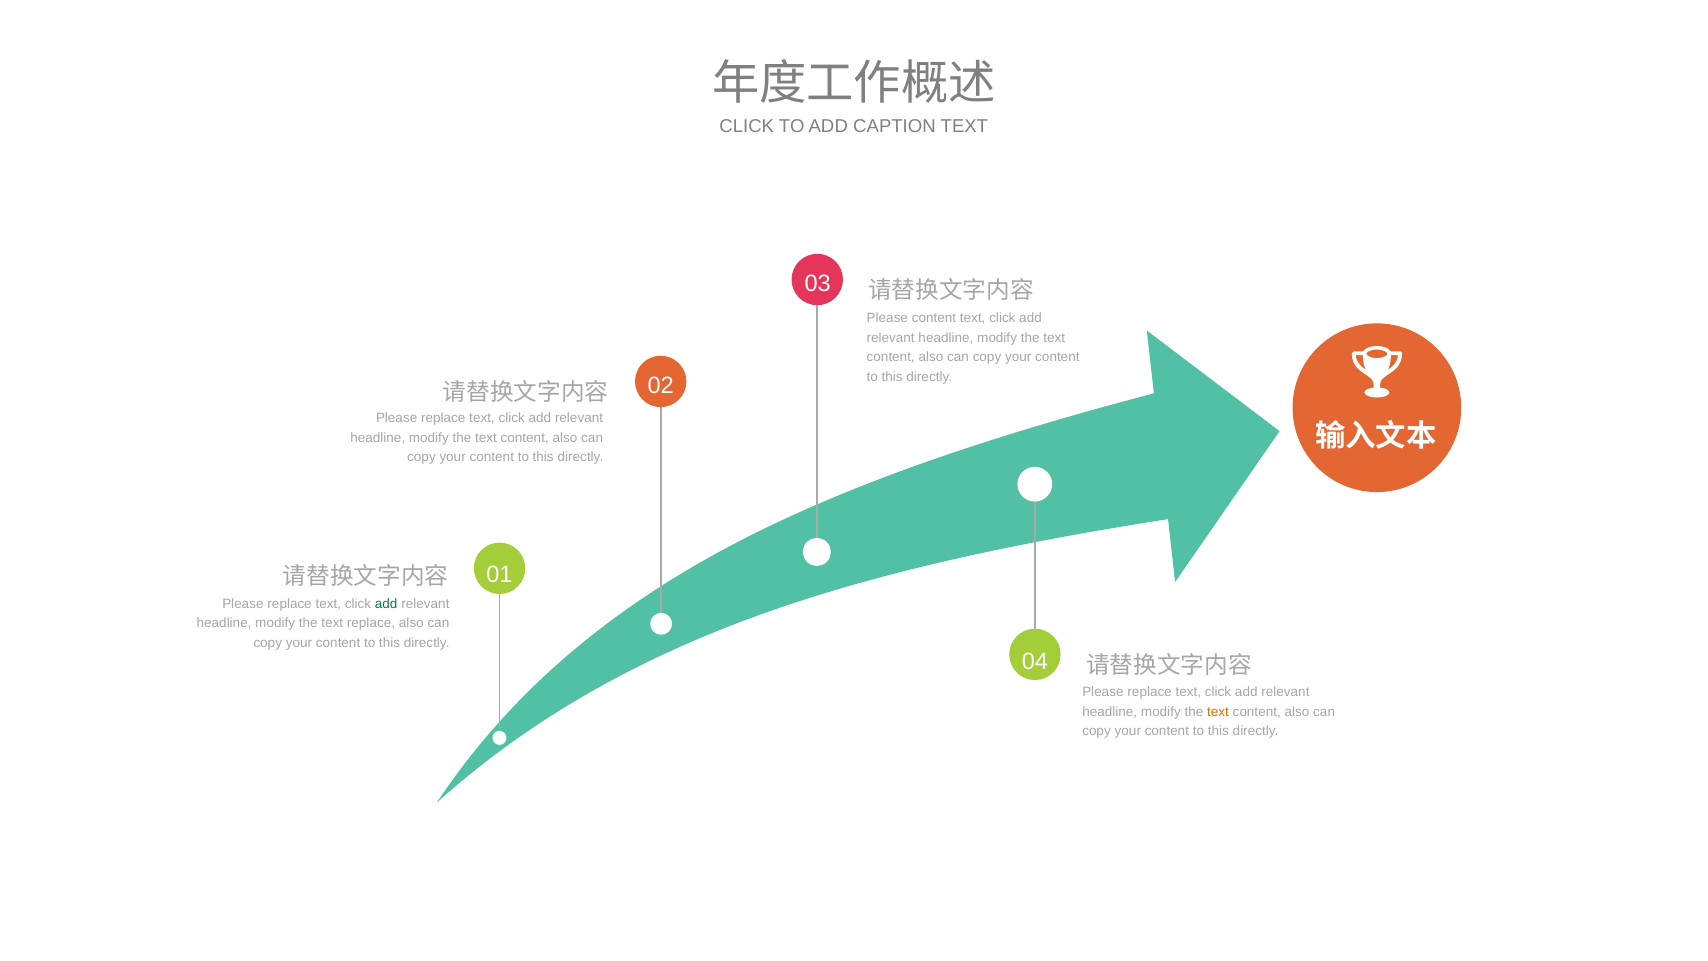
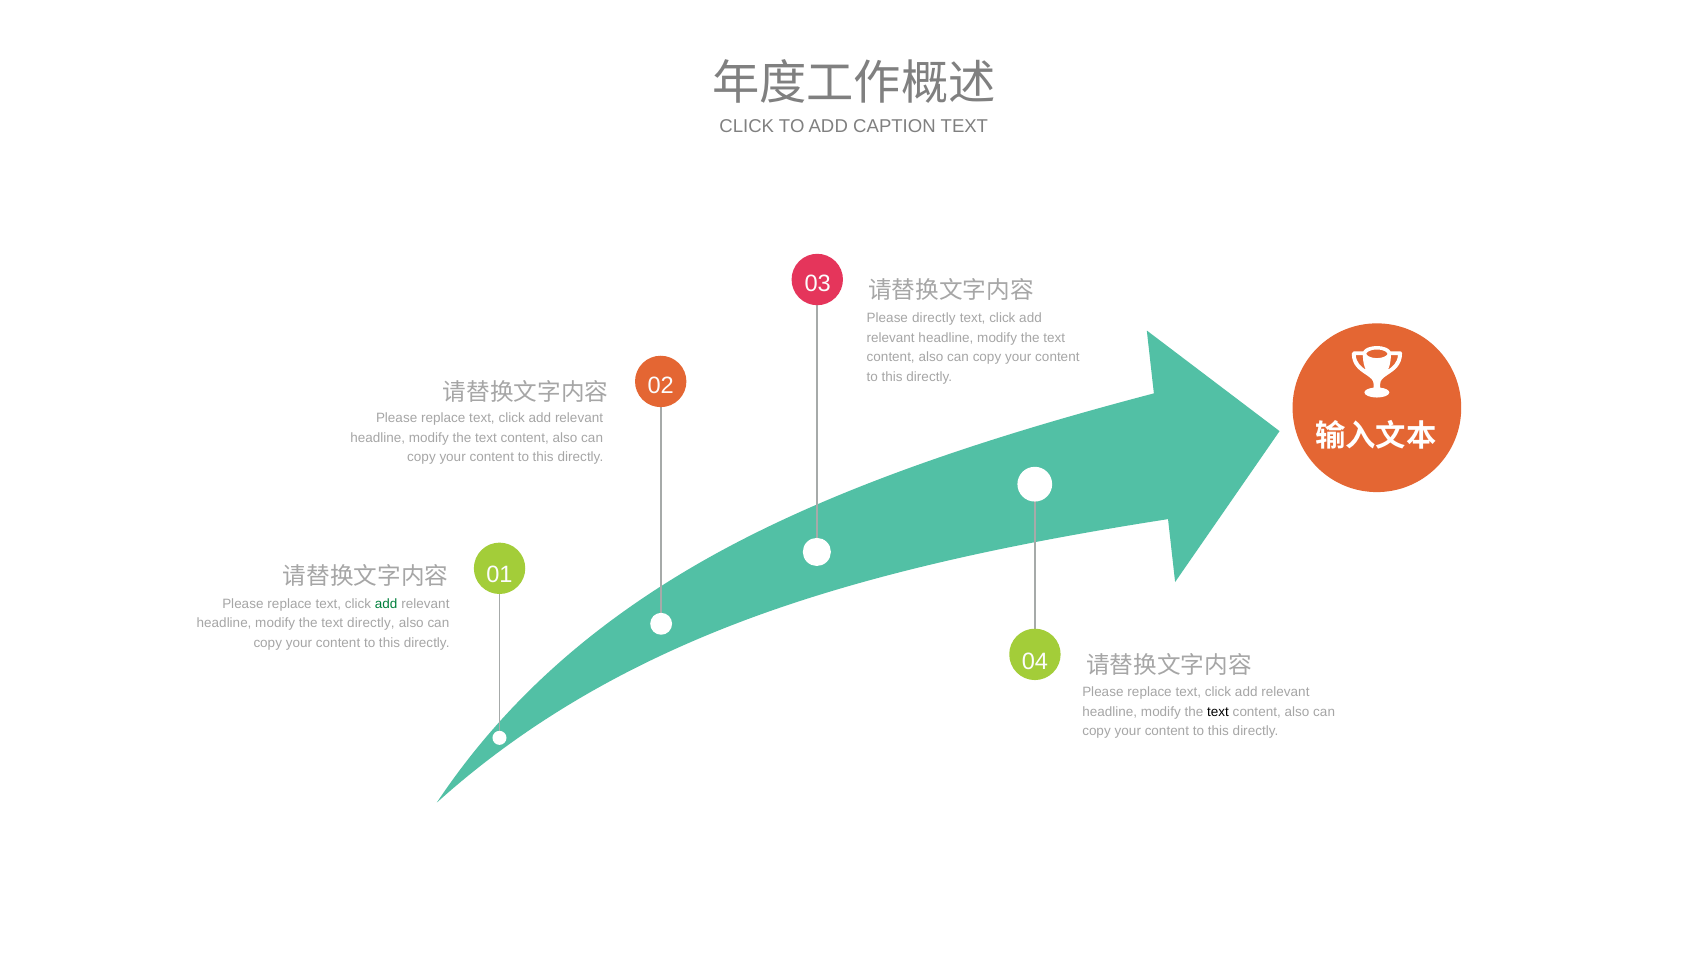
Please content: content -> directly
text replace: replace -> directly
text at (1218, 711) colour: orange -> black
